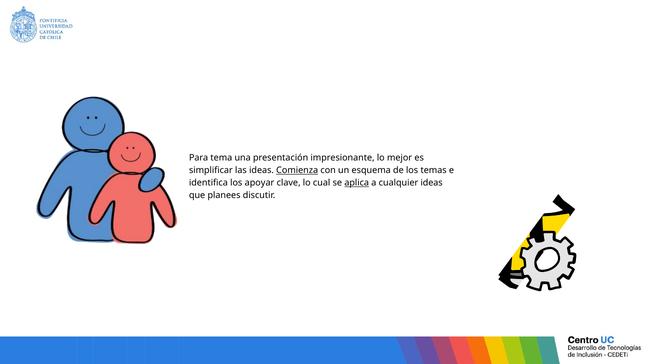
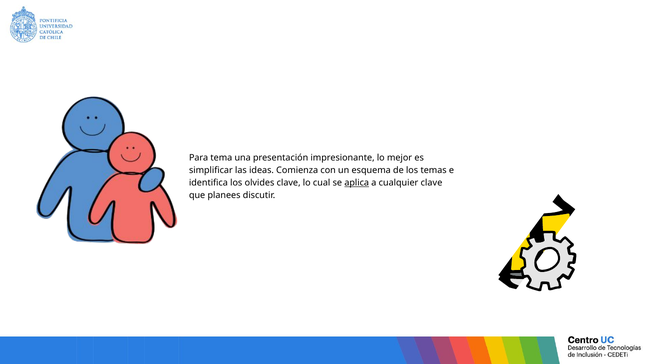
Comienza underline: present -> none
apoyar: apoyar -> olvides
cualquier ideas: ideas -> clave
